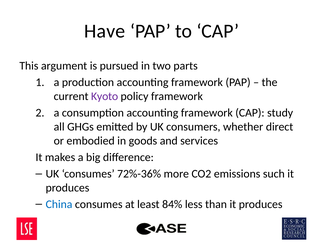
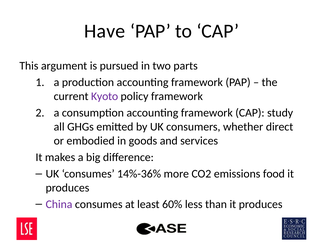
72%-36%: 72%-36% -> 14%-36%
such: such -> food
China colour: blue -> purple
84%: 84% -> 60%
